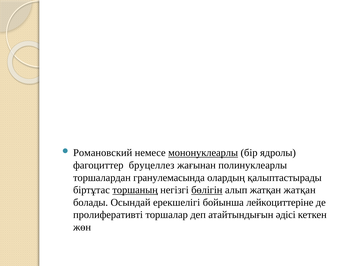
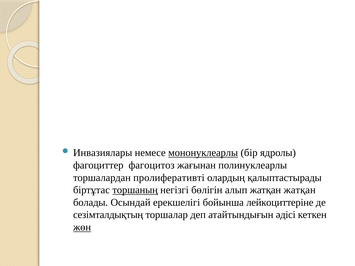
Романовский: Романовский -> Инвазиялары
бруцеллез: бруцеллез -> фагоцитоз
гранулемасында: гранулемасында -> пролиферативті
бөлігін underline: present -> none
пролиферативті: пролиферативті -> сезімталдықтың
жөн underline: none -> present
